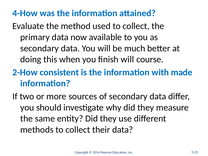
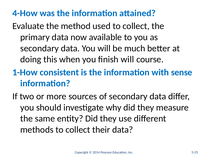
2-How: 2-How -> 1-How
made: made -> sense
